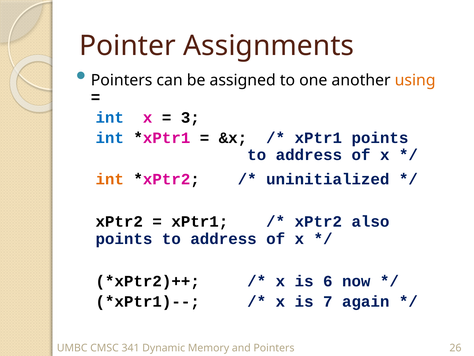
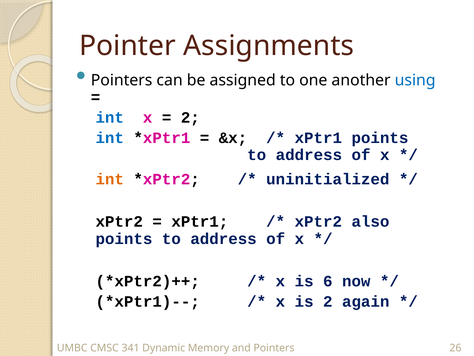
using colour: orange -> blue
3 at (190, 117): 3 -> 2
is 7: 7 -> 2
